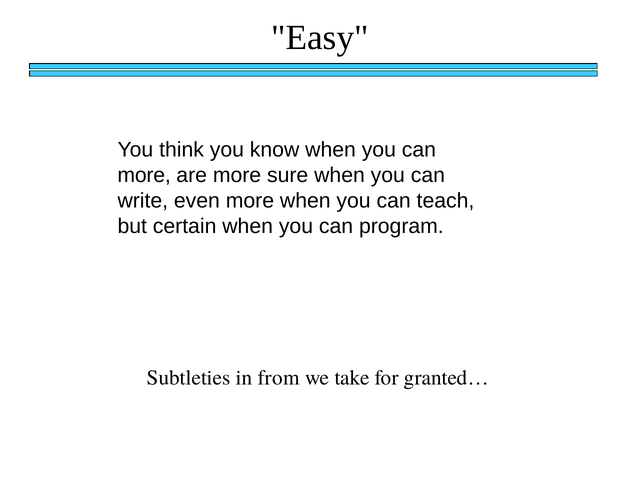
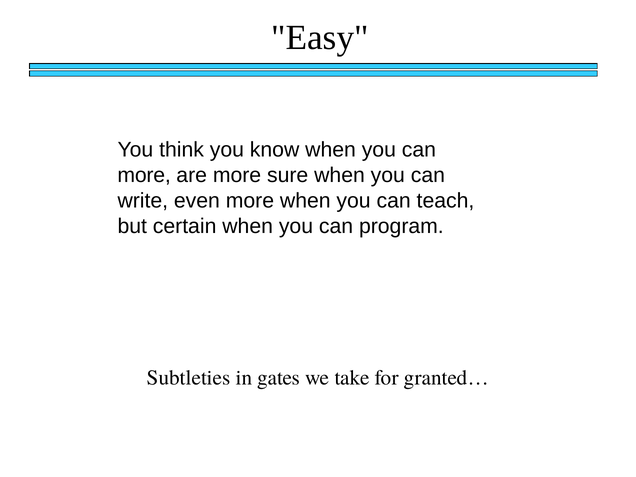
from: from -> gates
